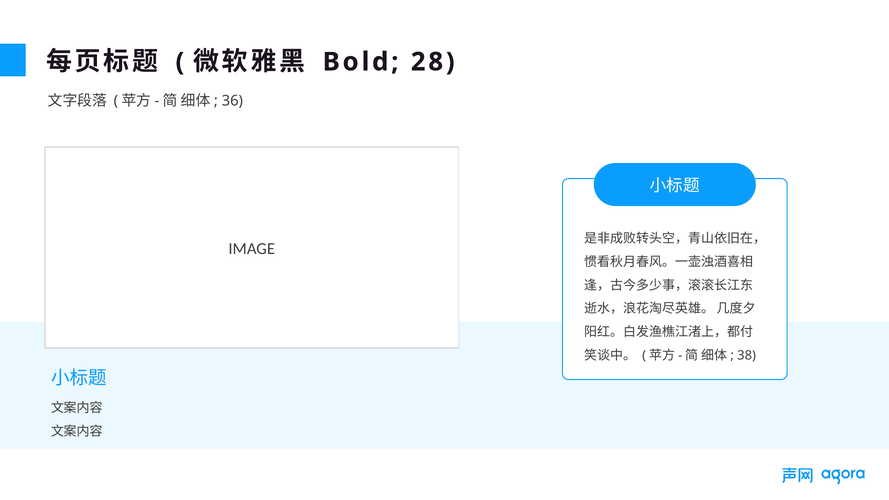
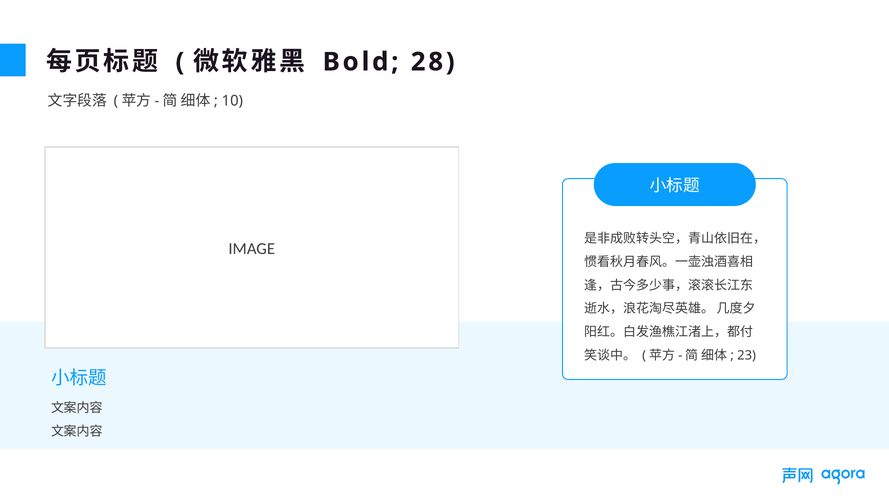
36: 36 -> 10
38: 38 -> 23
